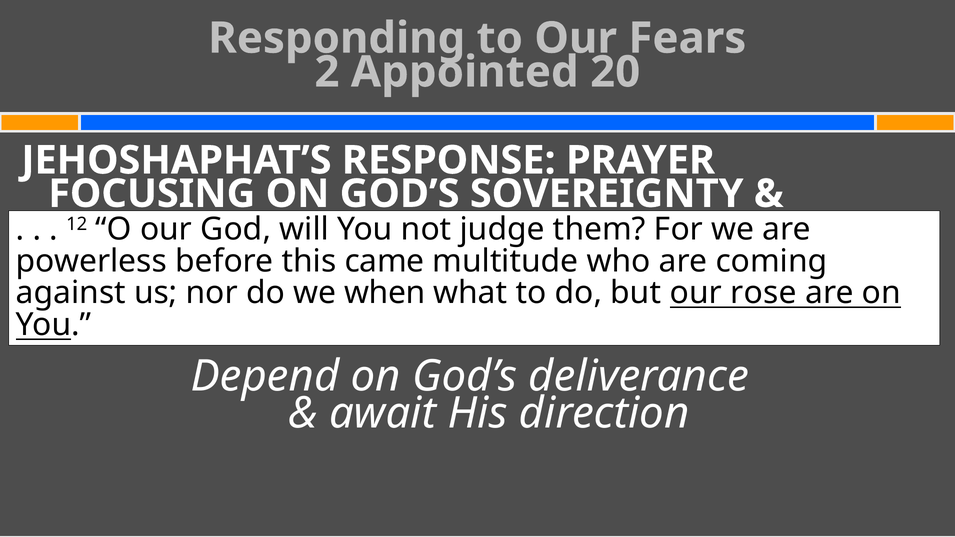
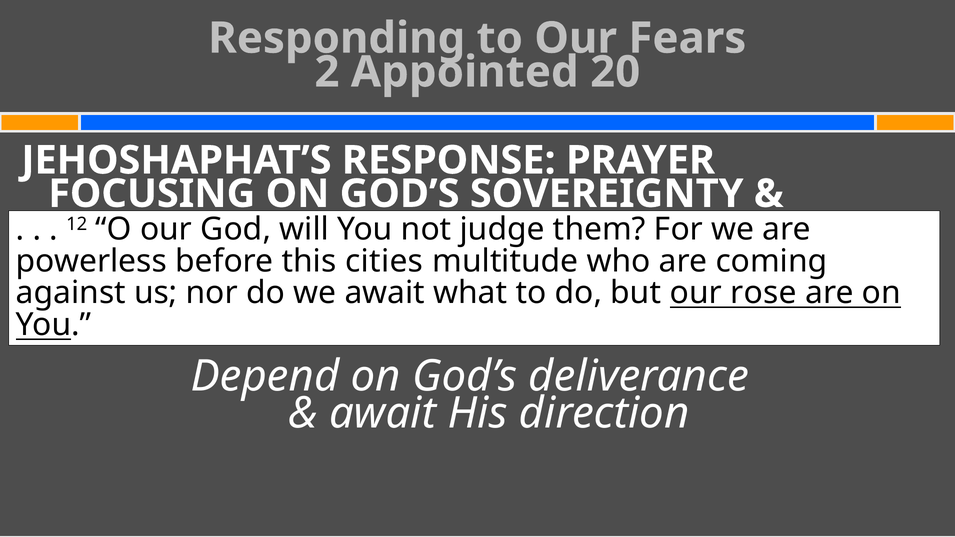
came: came -> cities
we when: when -> await
